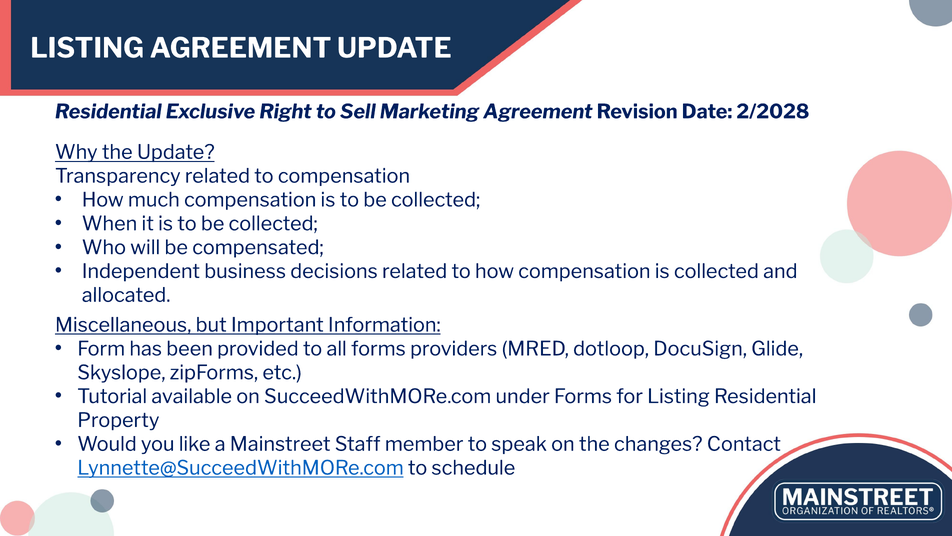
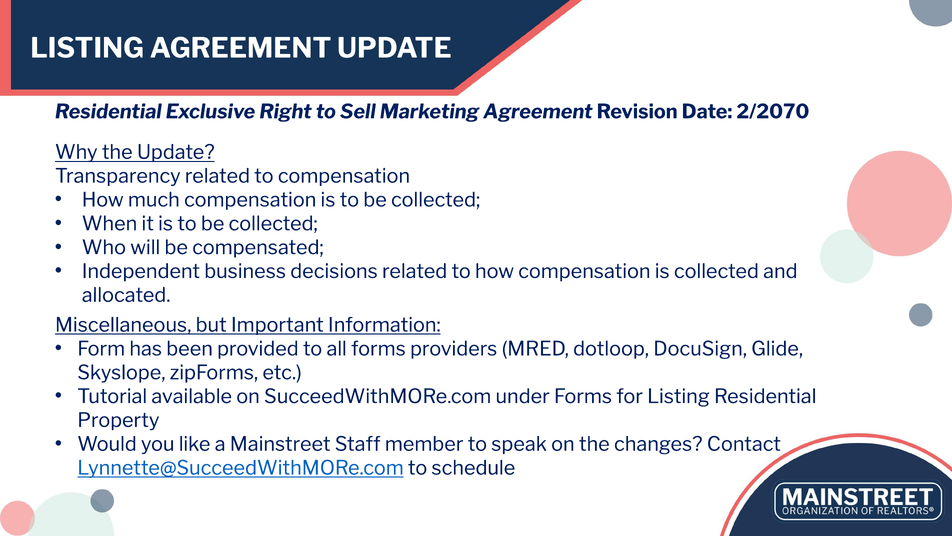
2/2028: 2/2028 -> 2/2070
